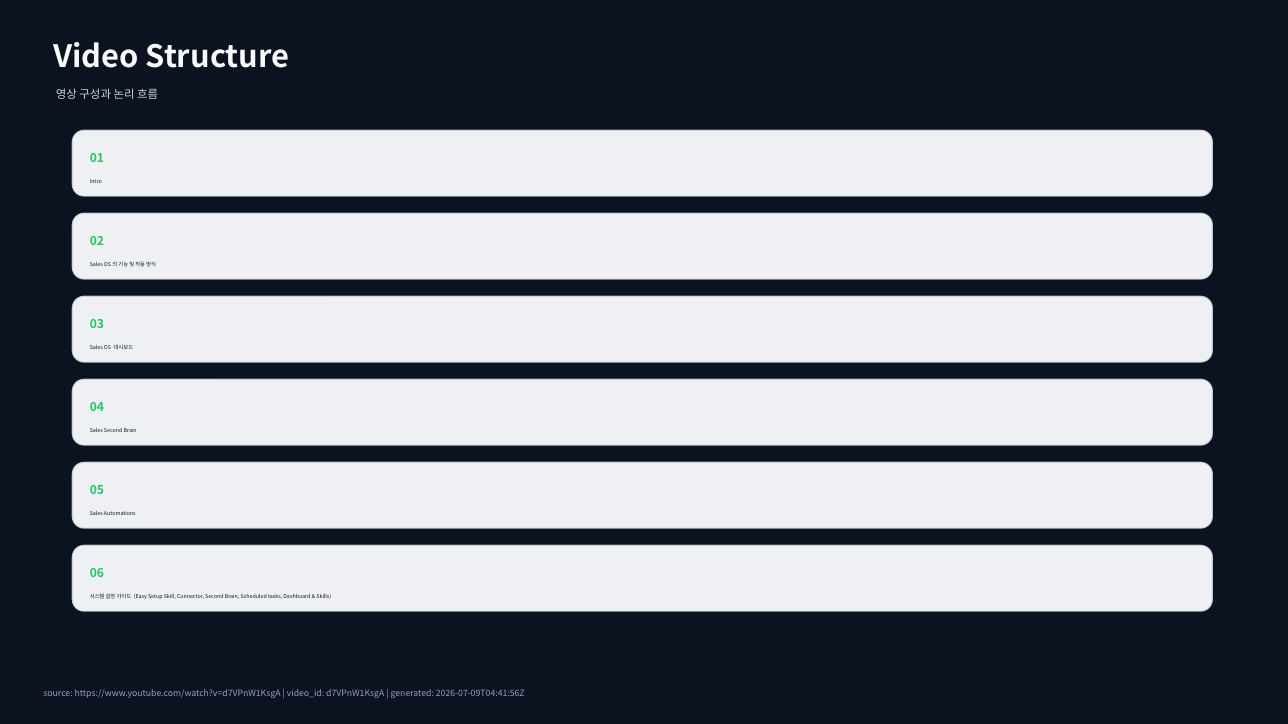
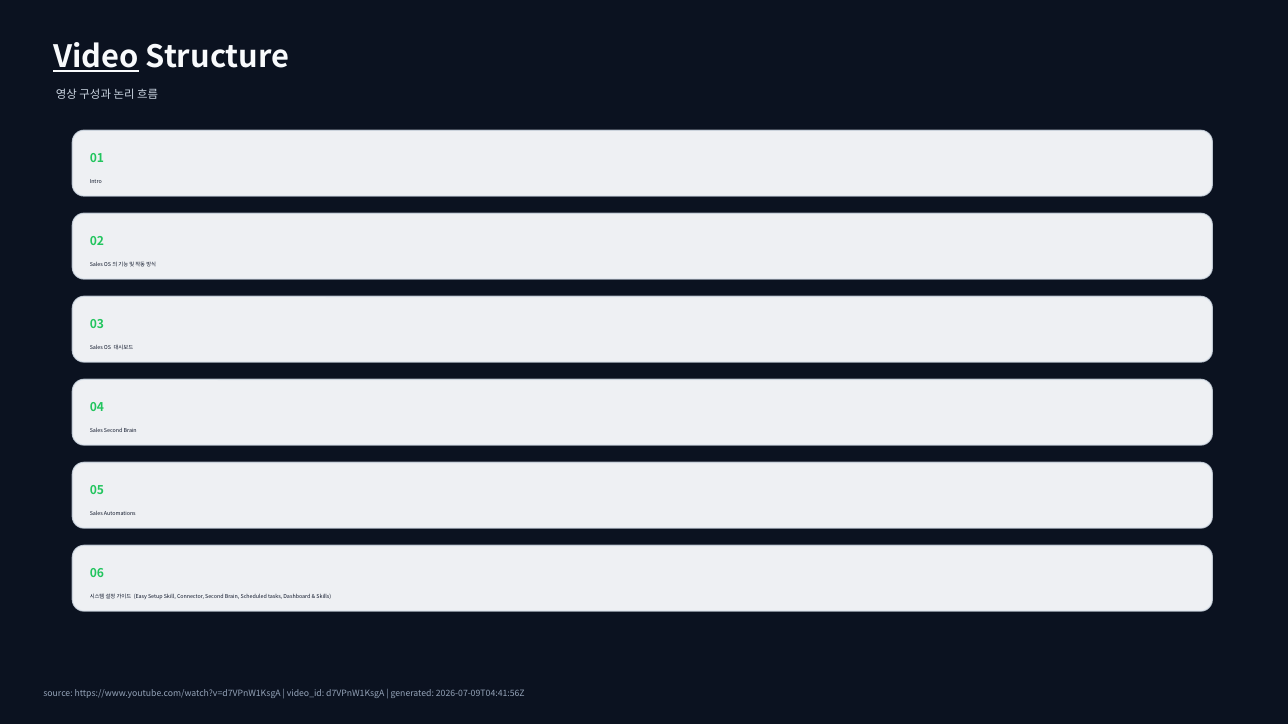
Video underline: none -> present
